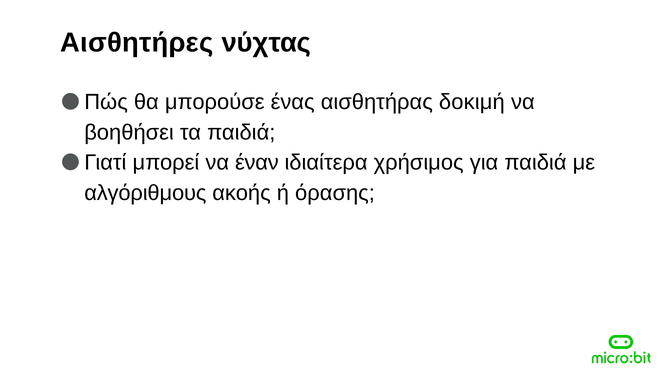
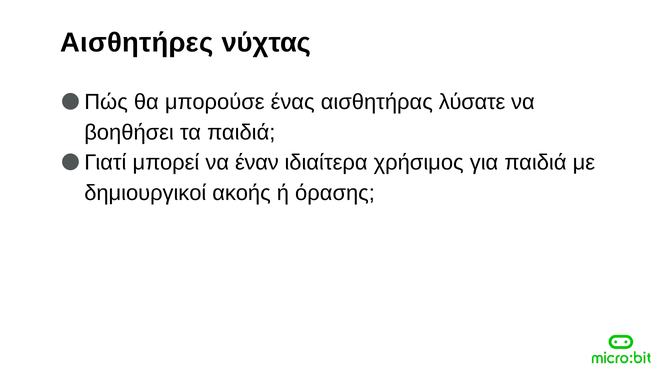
δοκιμή: δοκιμή -> λύσατε
αλγόριθμους: αλγόριθμους -> δημιουργικοί
